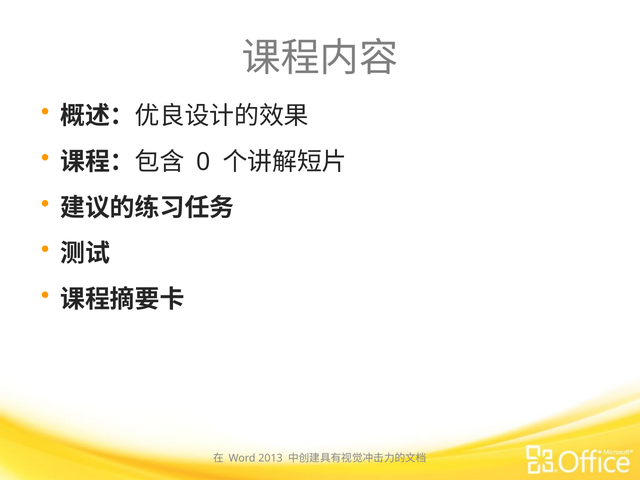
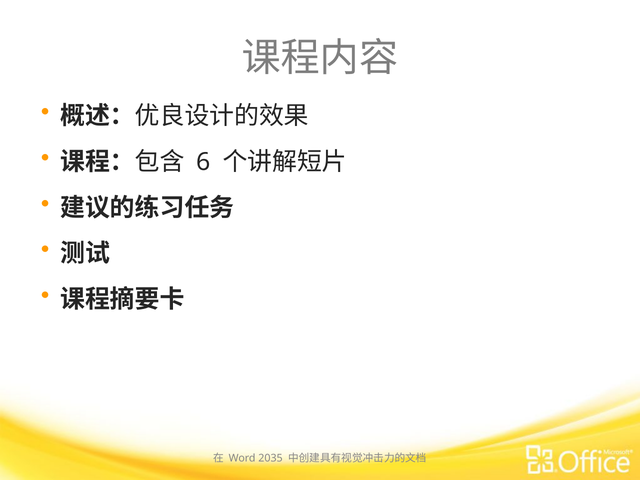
0: 0 -> 6
2013: 2013 -> 2035
